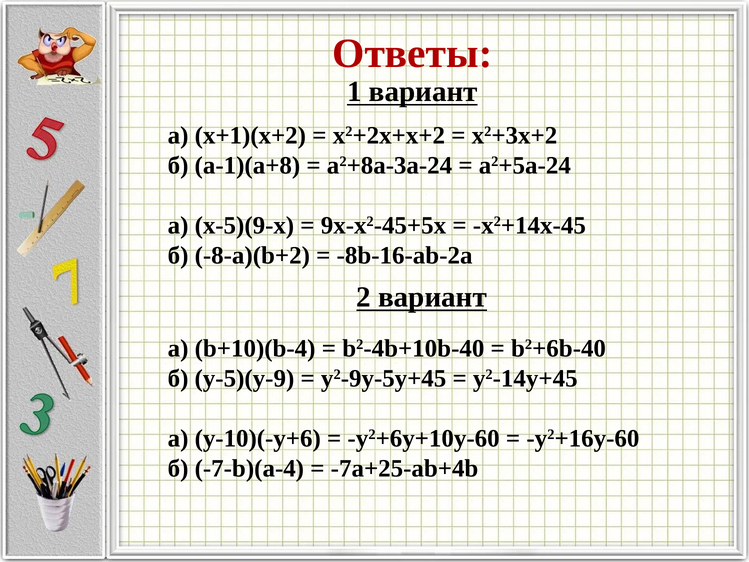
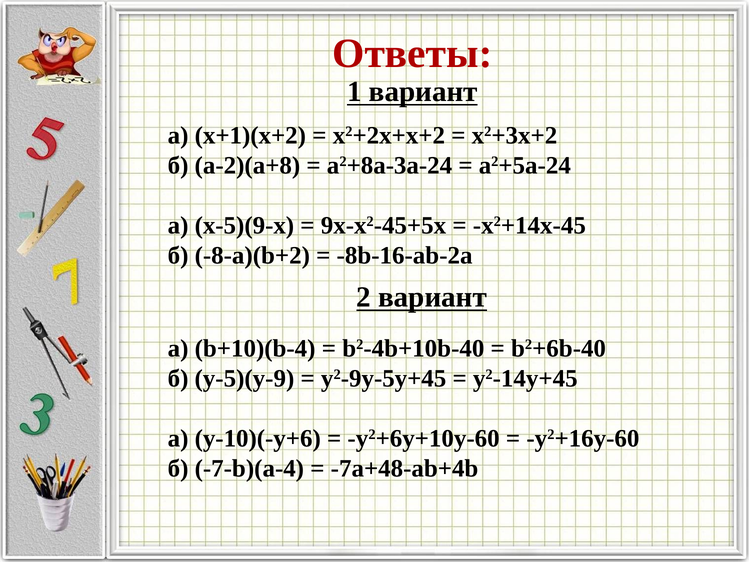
a-1)(a+8: a-1)(a+8 -> a-2)(a+8
-7a+25-ab+4b: -7a+25-ab+4b -> -7a+48-ab+4b
